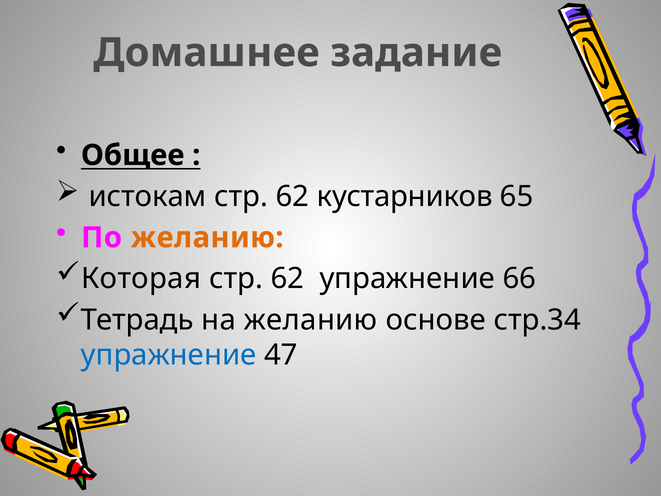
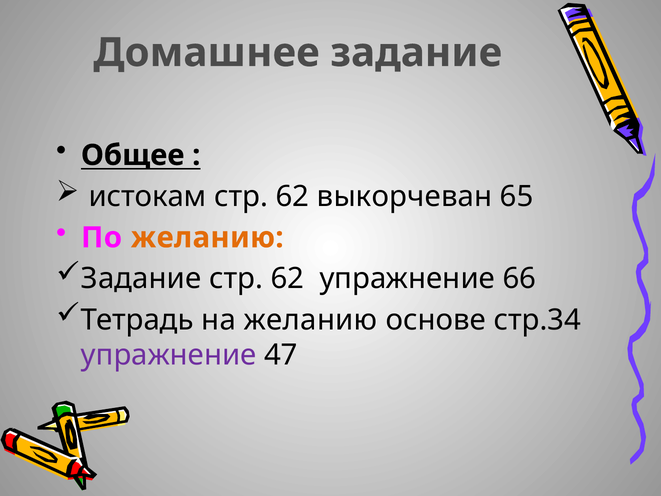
кустарников: кустарников -> выкорчеван
Которая at (141, 279): Которая -> Задание
упражнение at (169, 355) colour: blue -> purple
